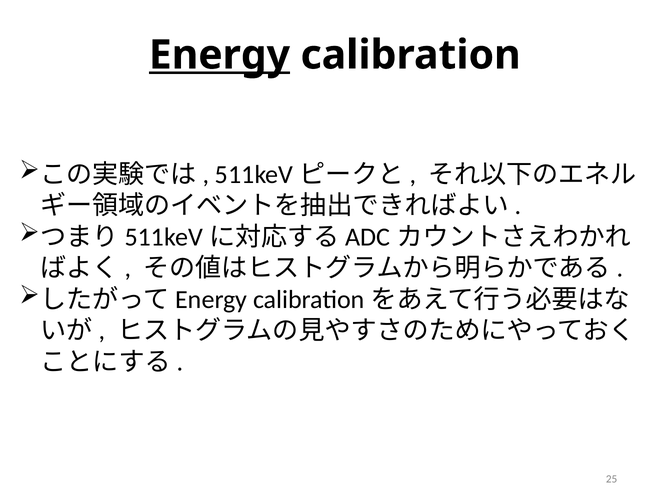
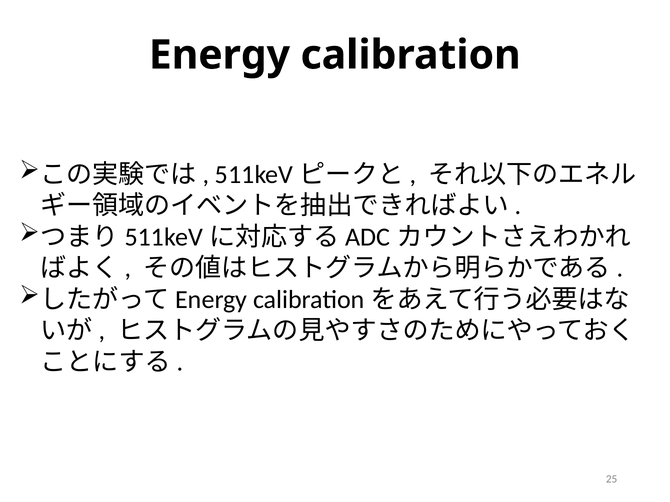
Energy underline: present -> none
